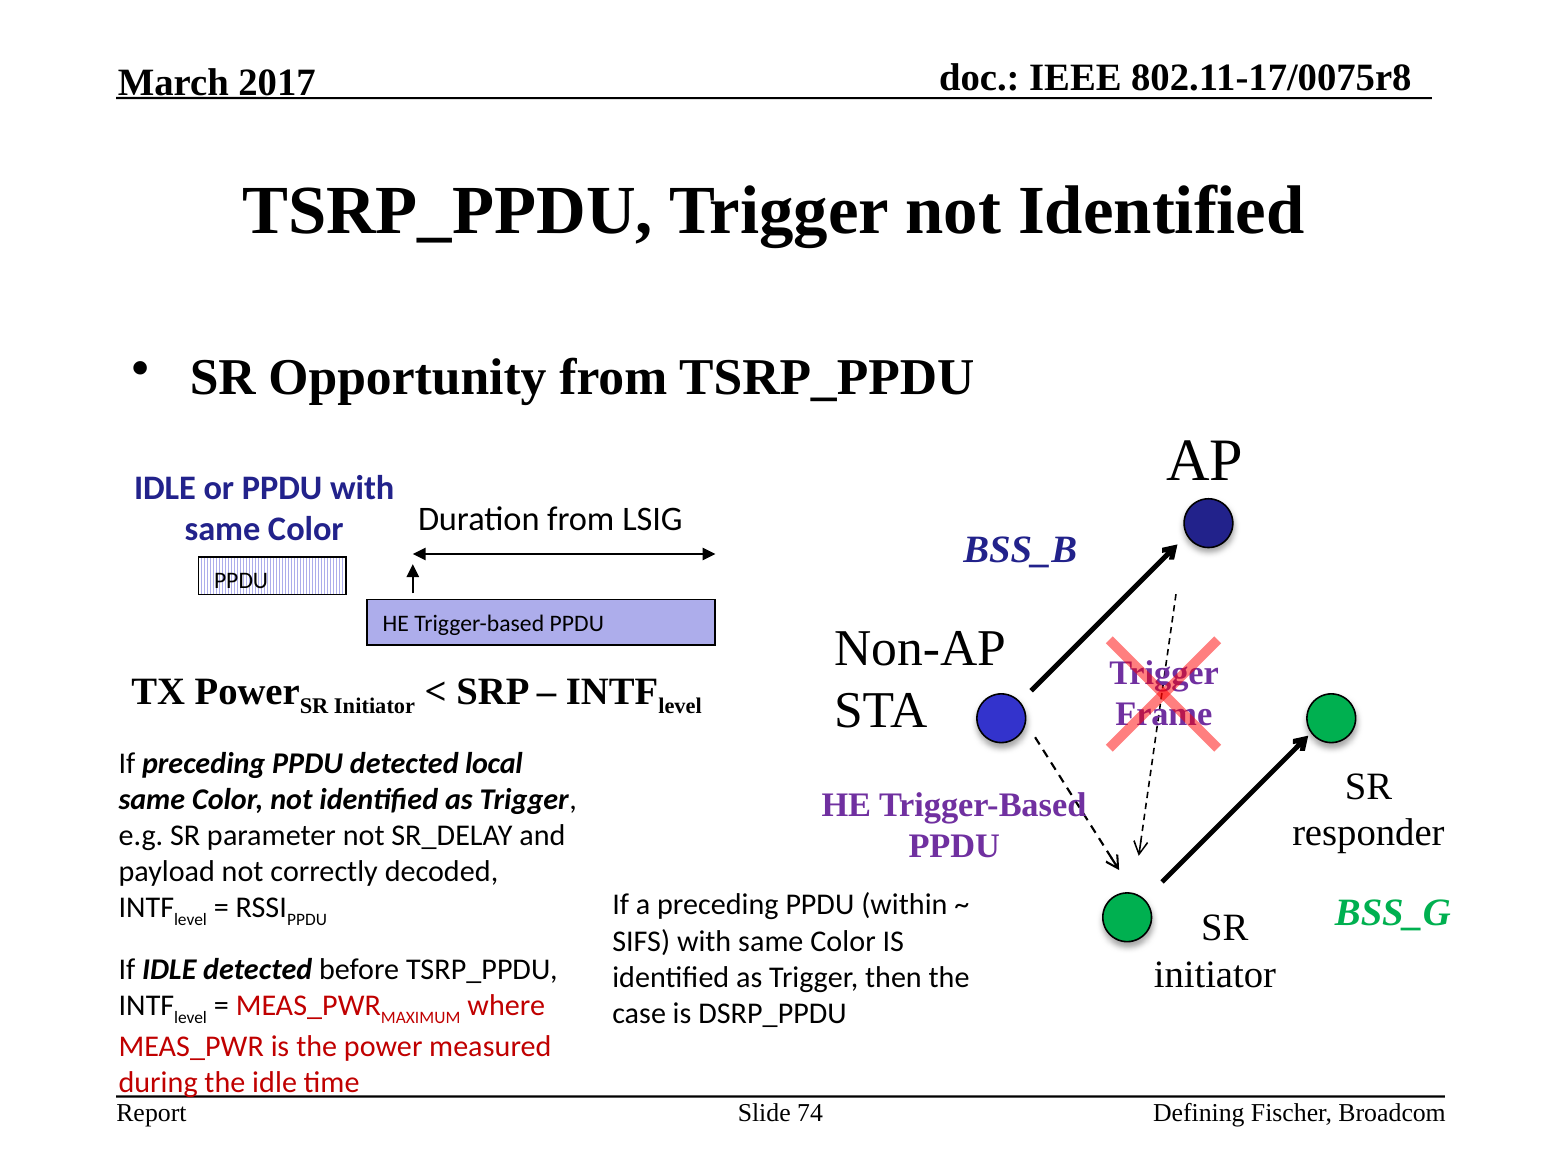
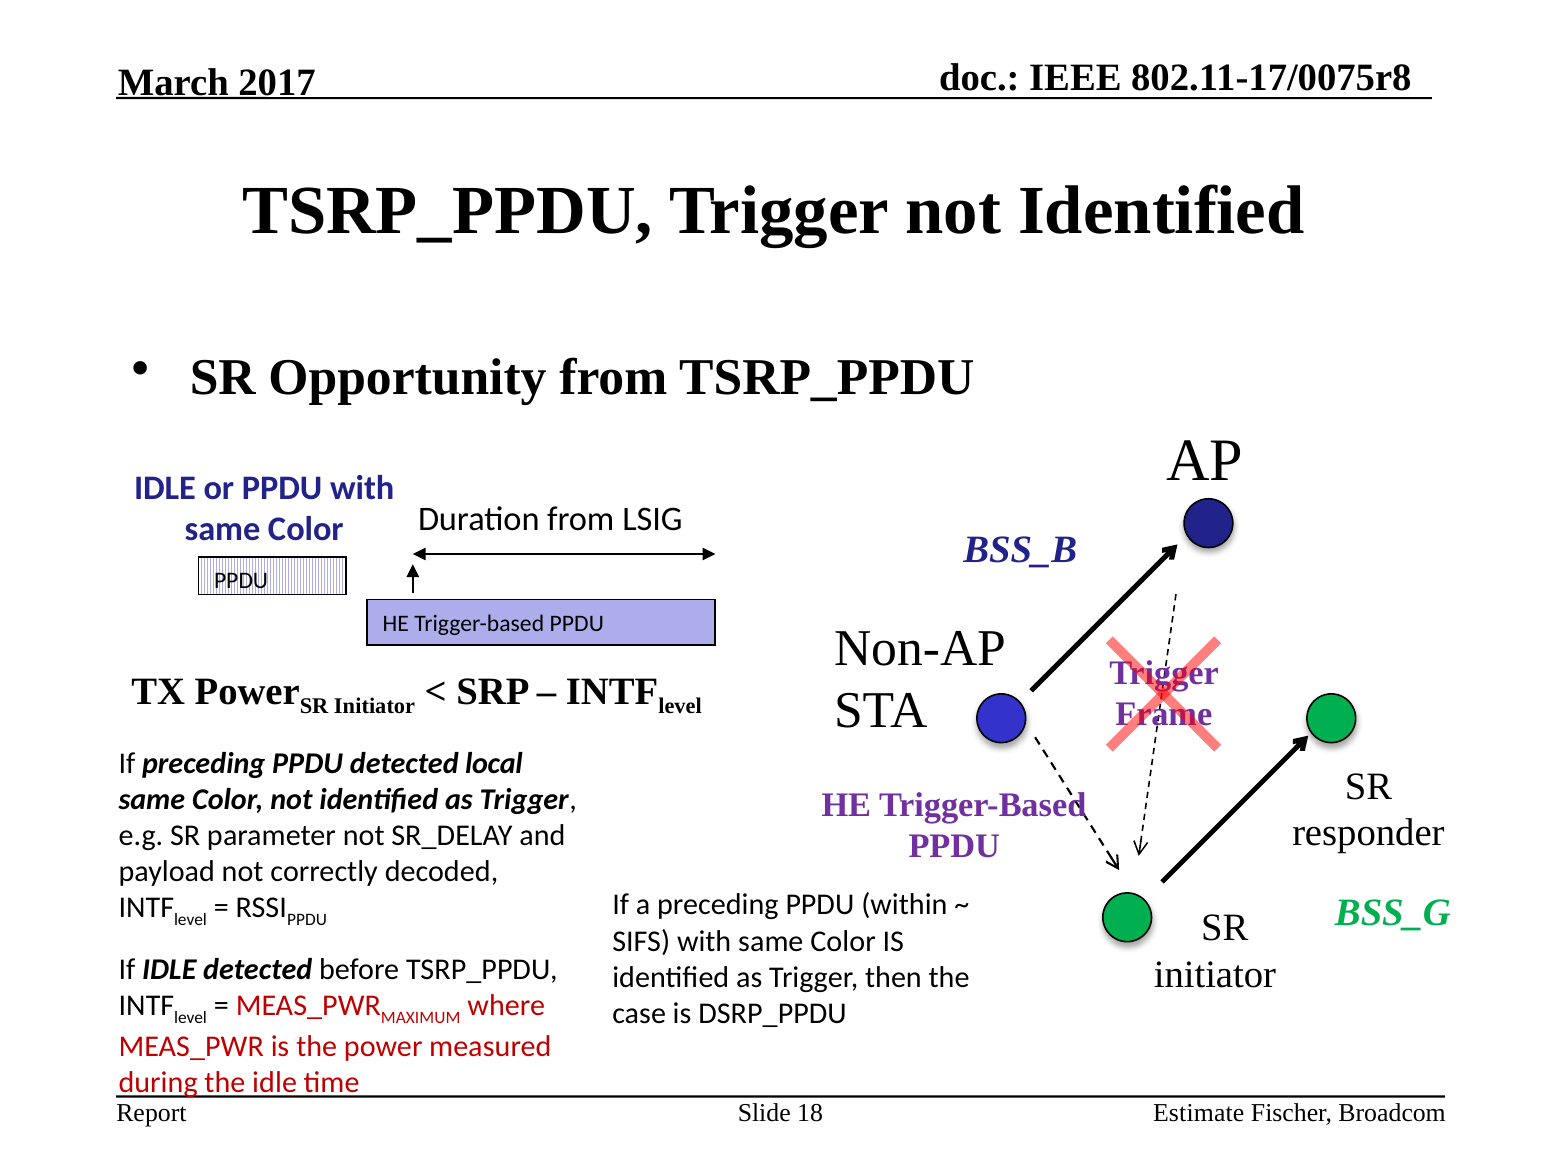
74: 74 -> 18
Defining: Defining -> Estimate
